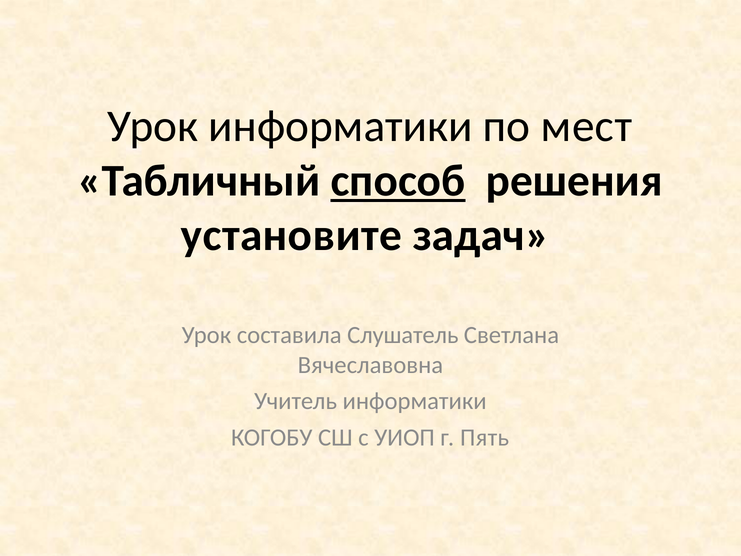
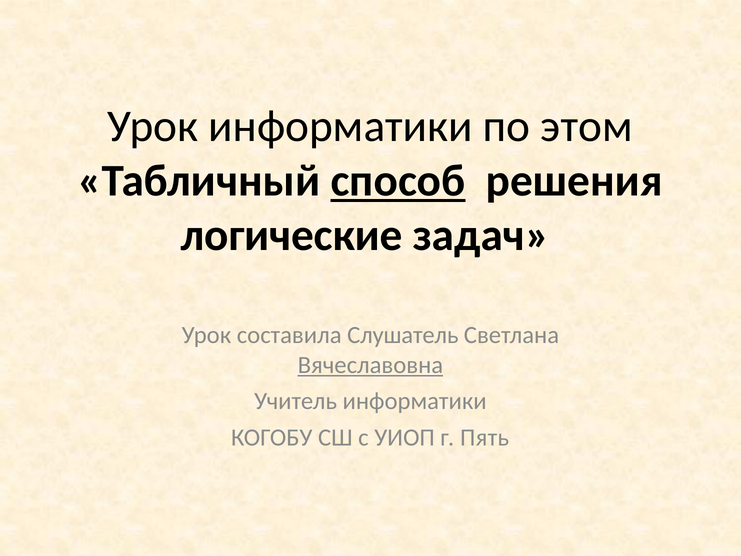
мест: мест -> этом
установите: установите -> логические
Вячеславовна underline: none -> present
